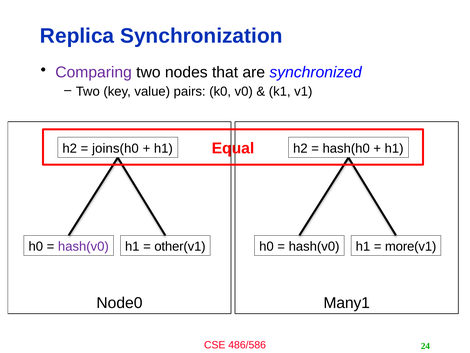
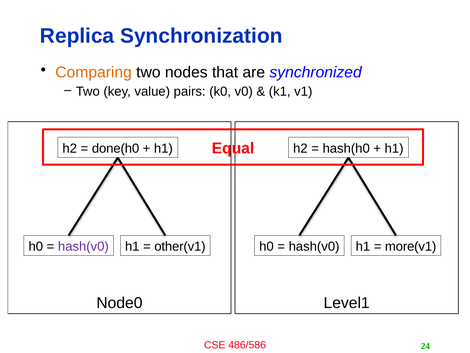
Comparing colour: purple -> orange
joins(h0: joins(h0 -> done(h0
Many1: Many1 -> Level1
